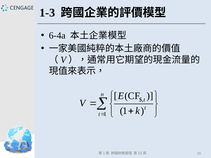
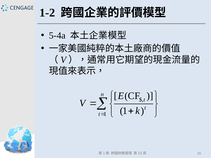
1-3: 1-3 -> 1-2
6-4a: 6-4a -> 5-4a
